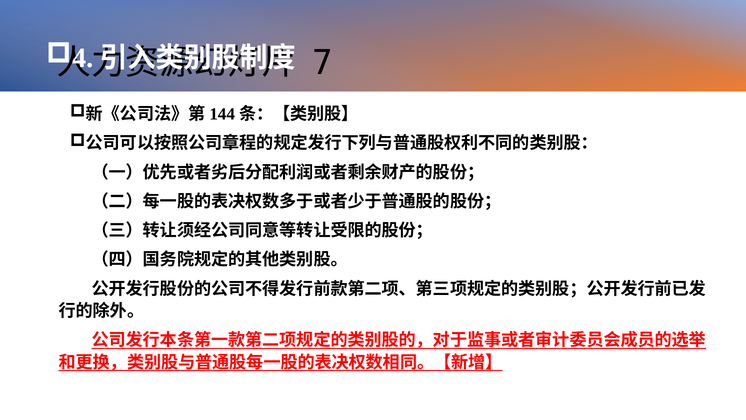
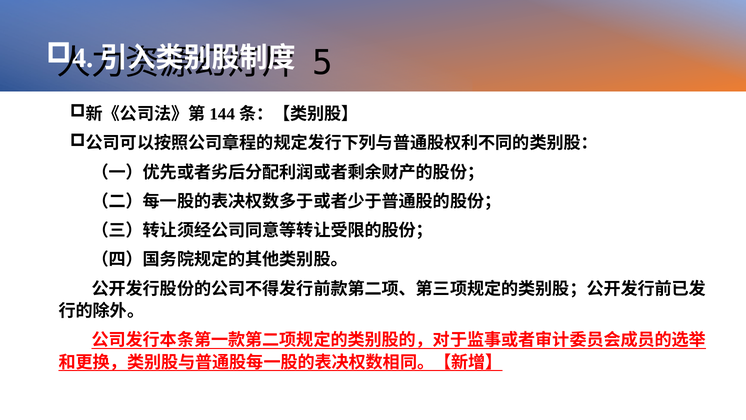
7: 7 -> 5
